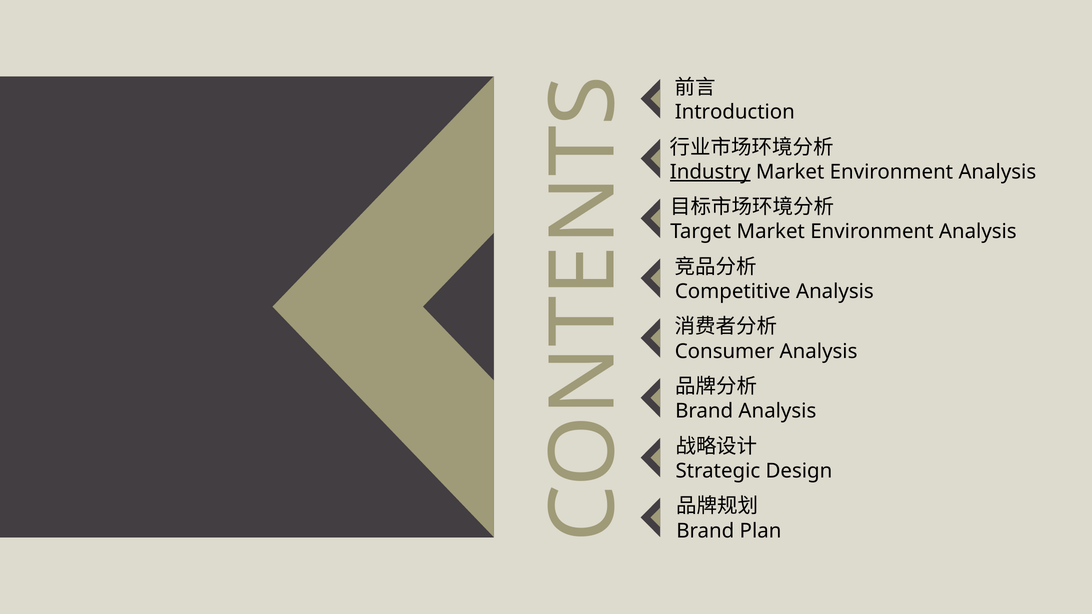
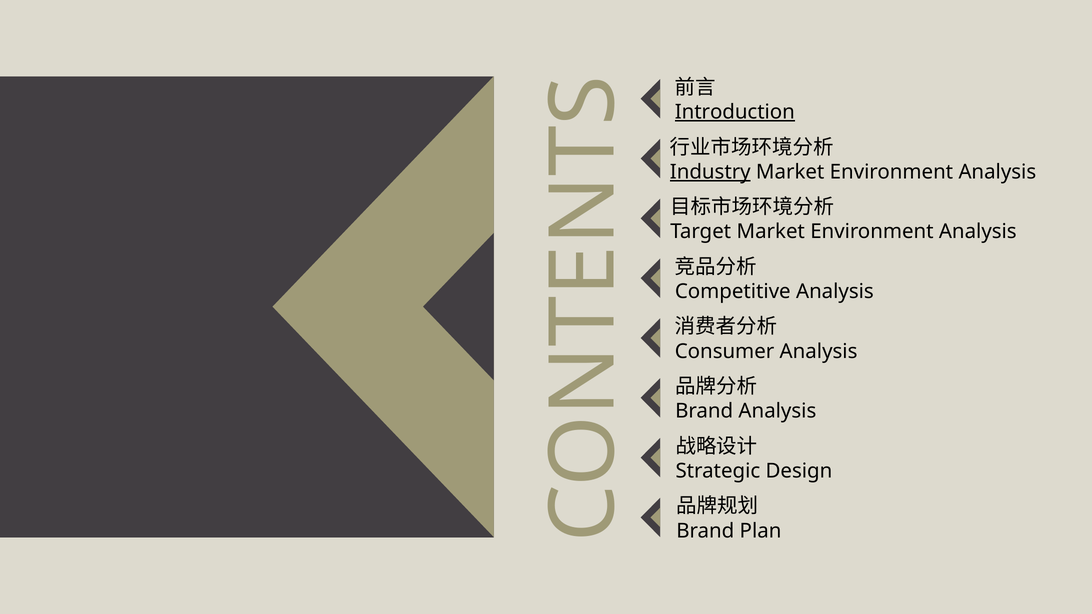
Introduction underline: none -> present
